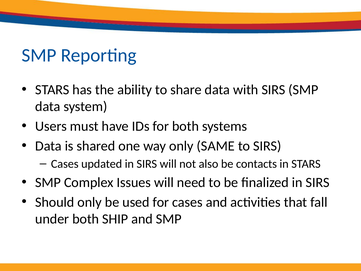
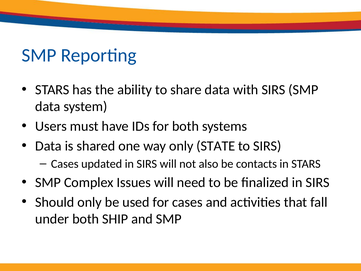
SAME: SAME -> STATE
